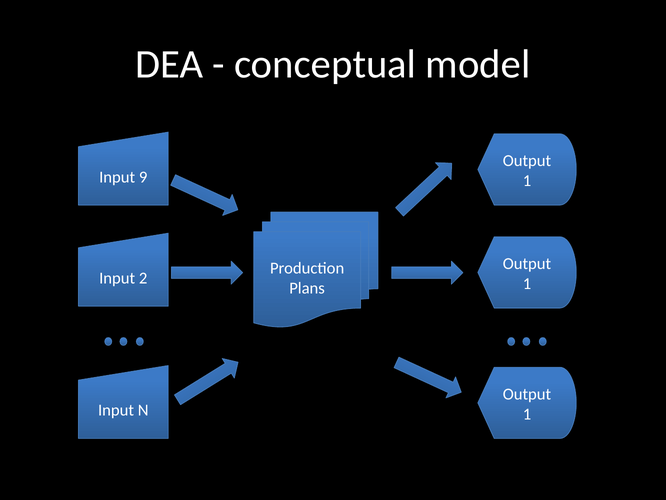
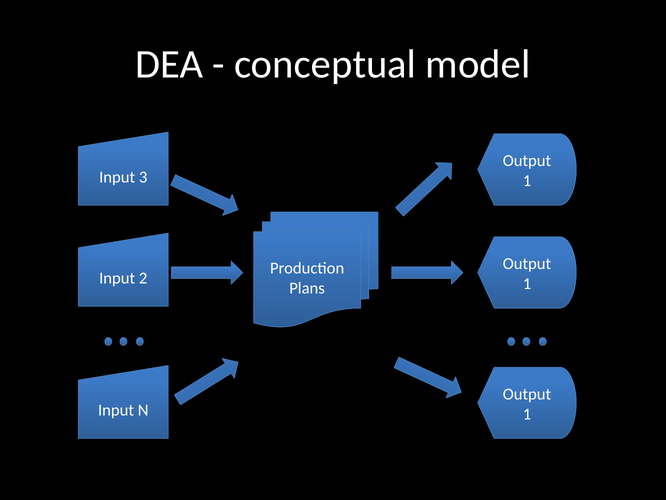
9: 9 -> 3
